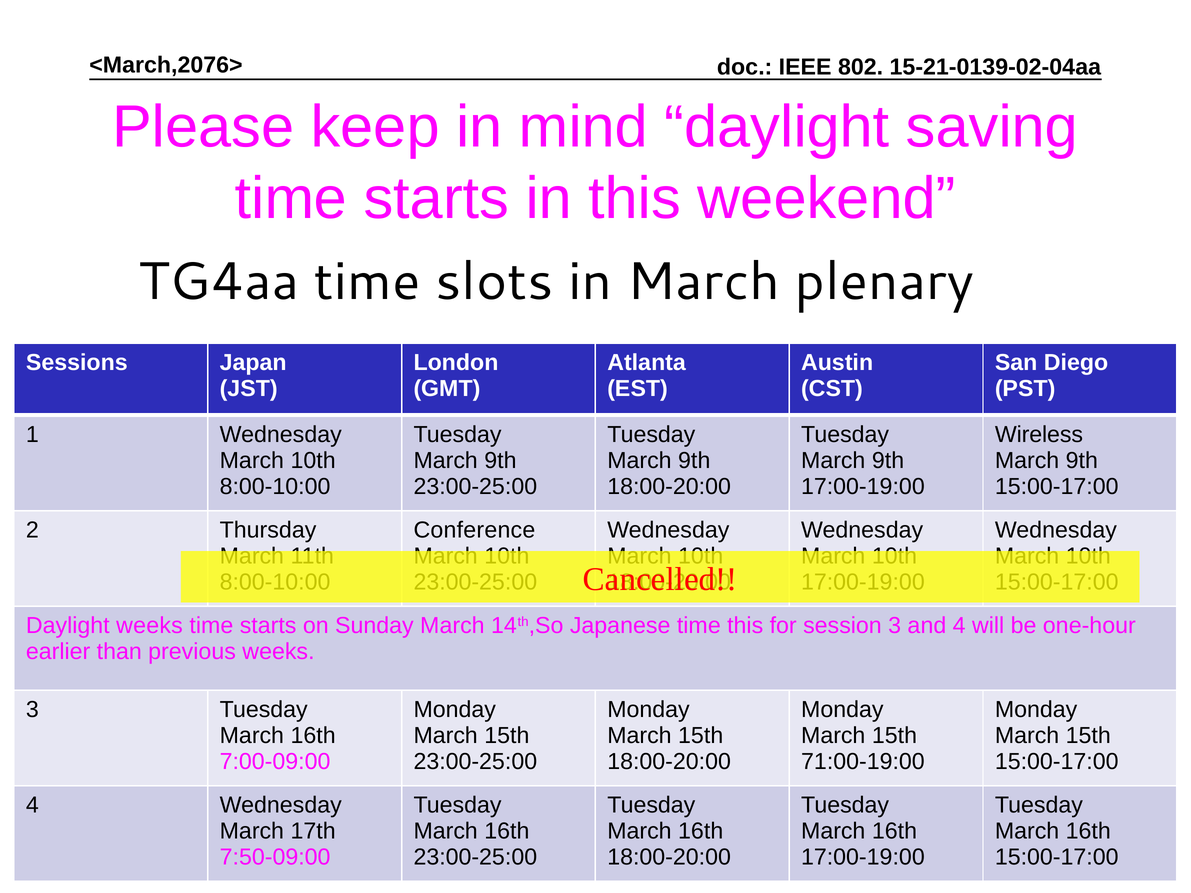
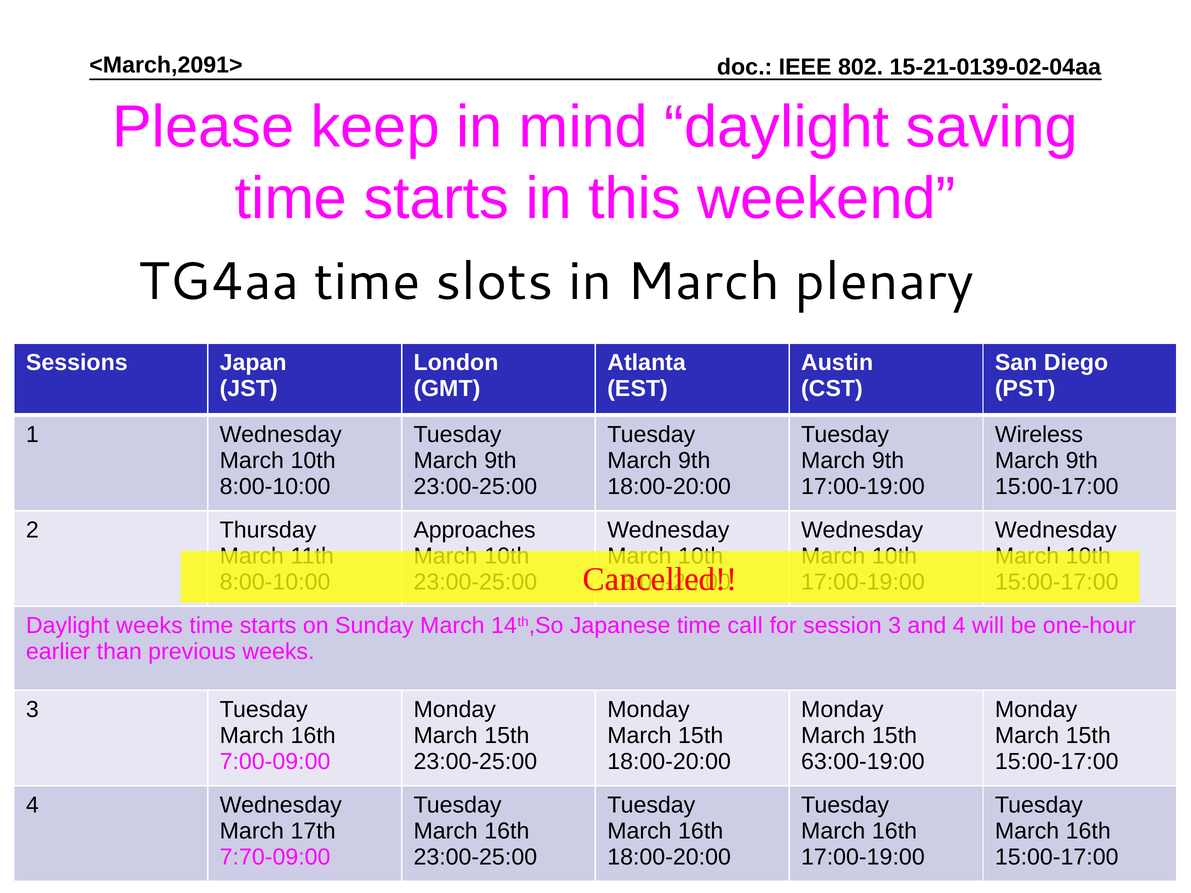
<March,2076>: <March,2076> -> <March,2091>
Conference: Conference -> Approaches
time this: this -> call
71:00-19:00: 71:00-19:00 -> 63:00-19:00
7:50-09:00: 7:50-09:00 -> 7:70-09:00
